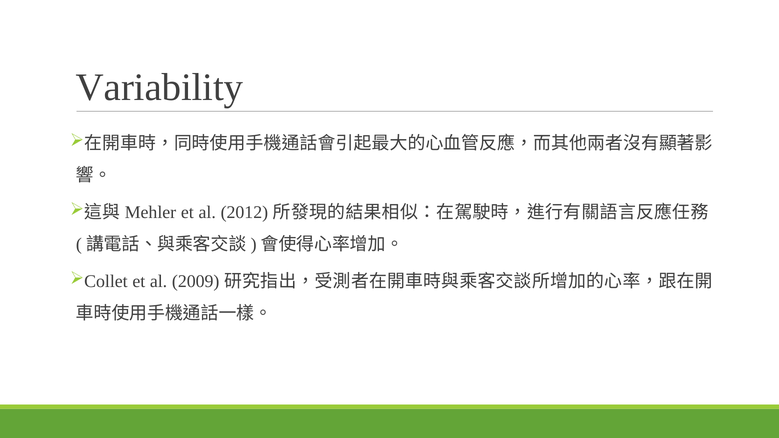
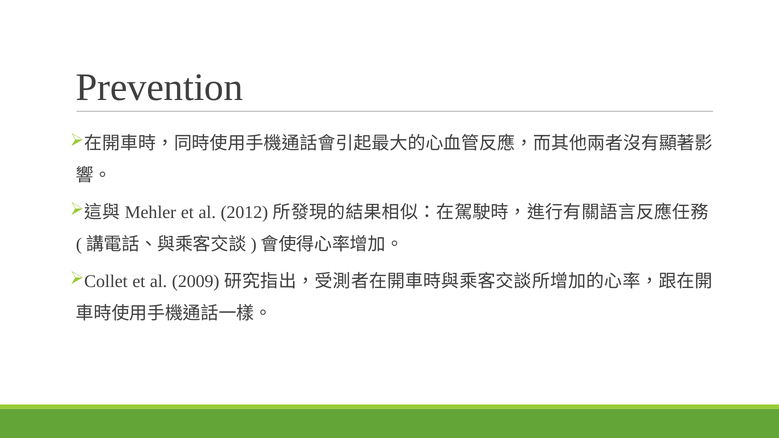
Variability: Variability -> Prevention
